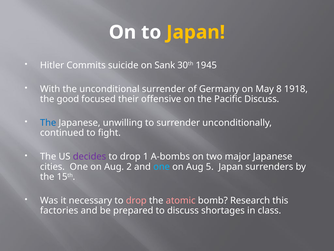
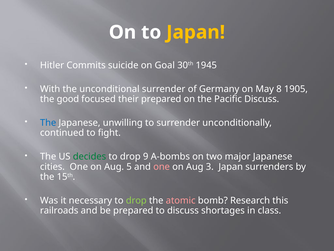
Sank: Sank -> Goal
1918: 1918 -> 1905
their offensive: offensive -> prepared
decides colour: purple -> green
1: 1 -> 9
2: 2 -> 5
one at (162, 166) colour: light blue -> pink
5: 5 -> 3
drop at (136, 200) colour: pink -> light green
factories: factories -> railroads
